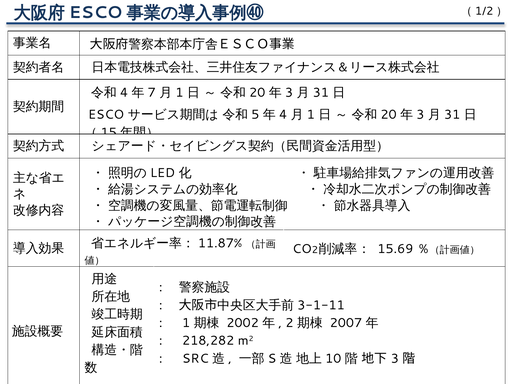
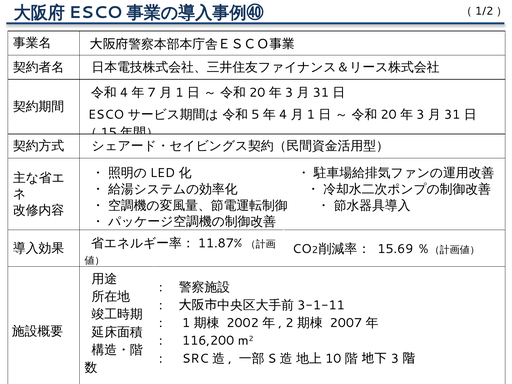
218,282: 218,282 -> 116,200
